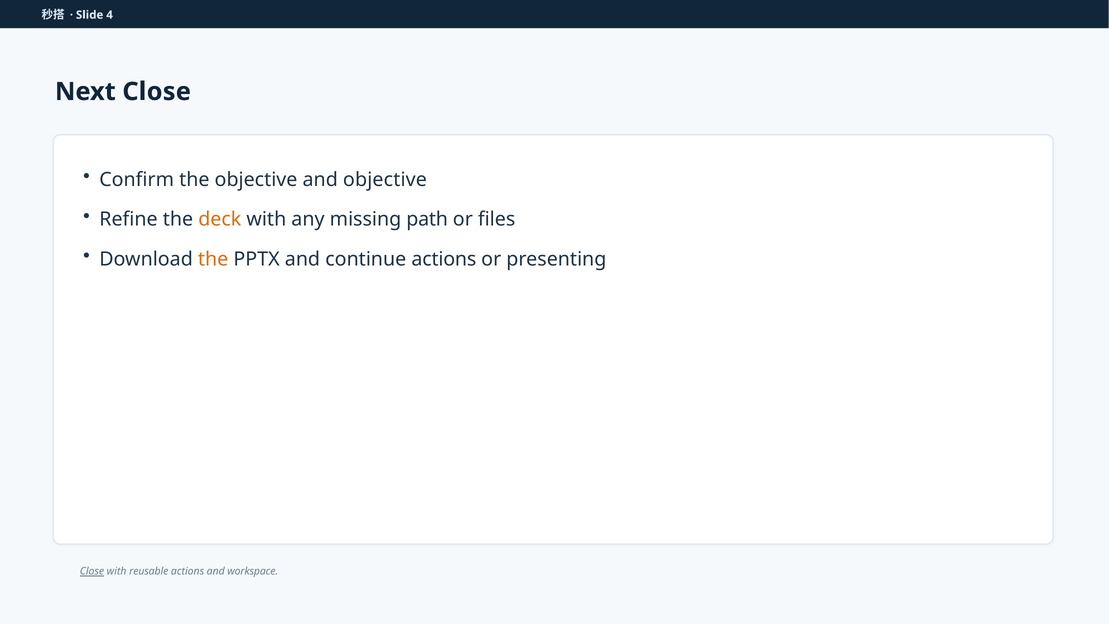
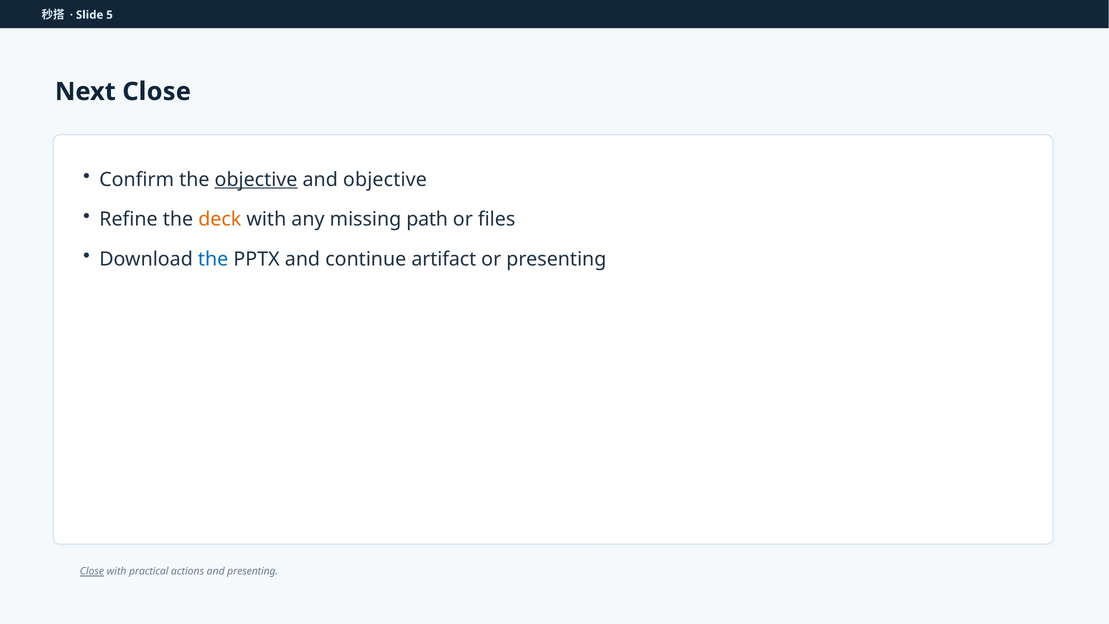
4: 4 -> 5
objective at (256, 179) underline: none -> present
the at (213, 259) colour: orange -> blue
continue actions: actions -> artifact
reusable: reusable -> practical
and workspace: workspace -> presenting
